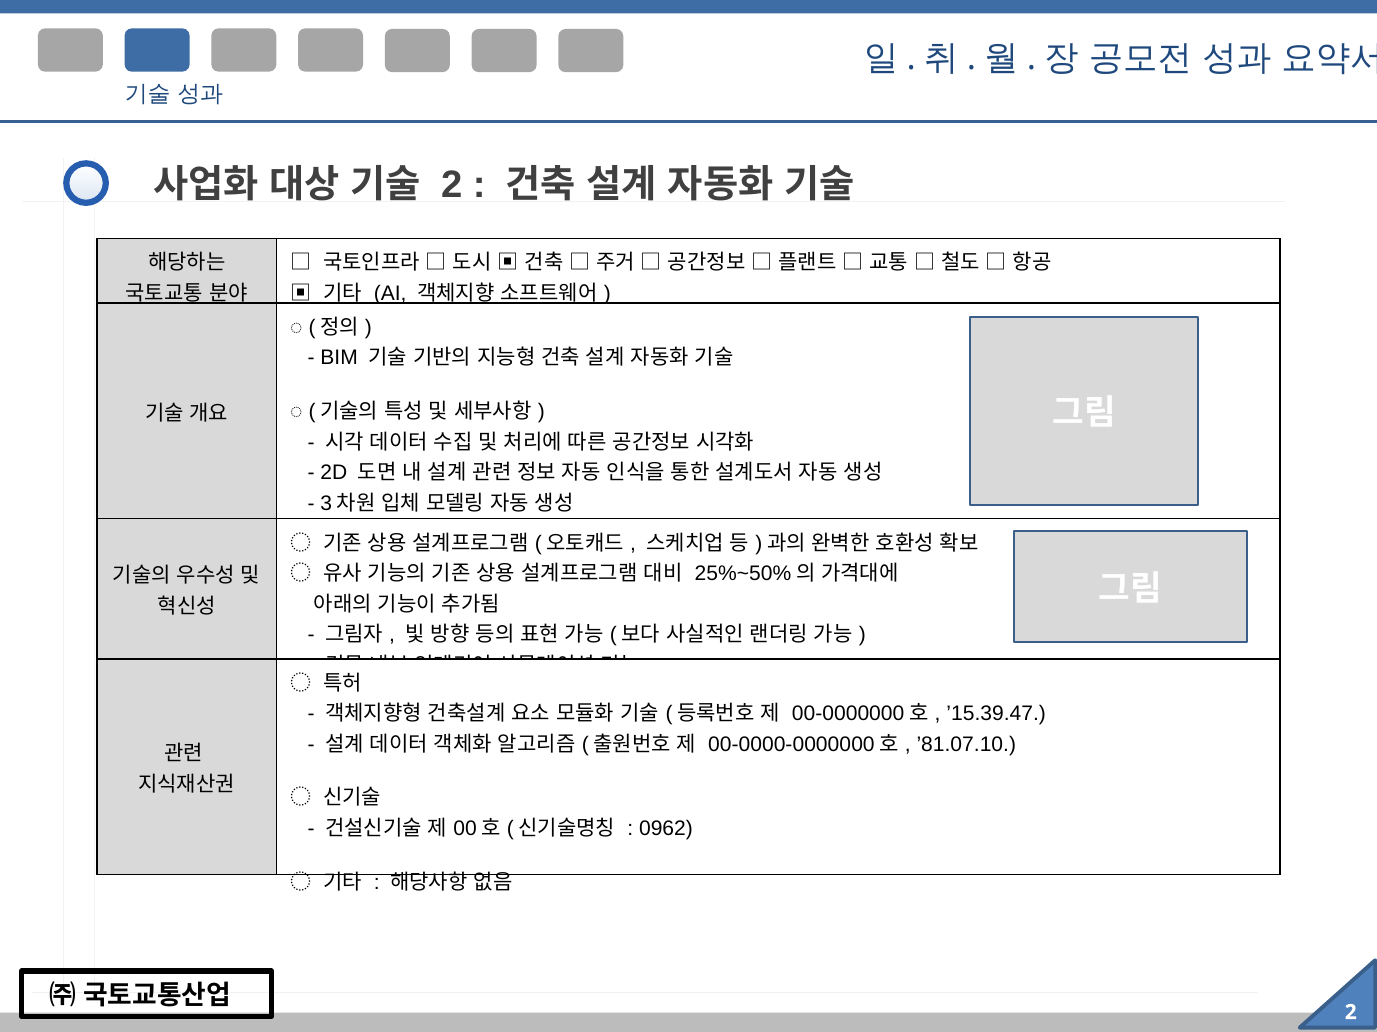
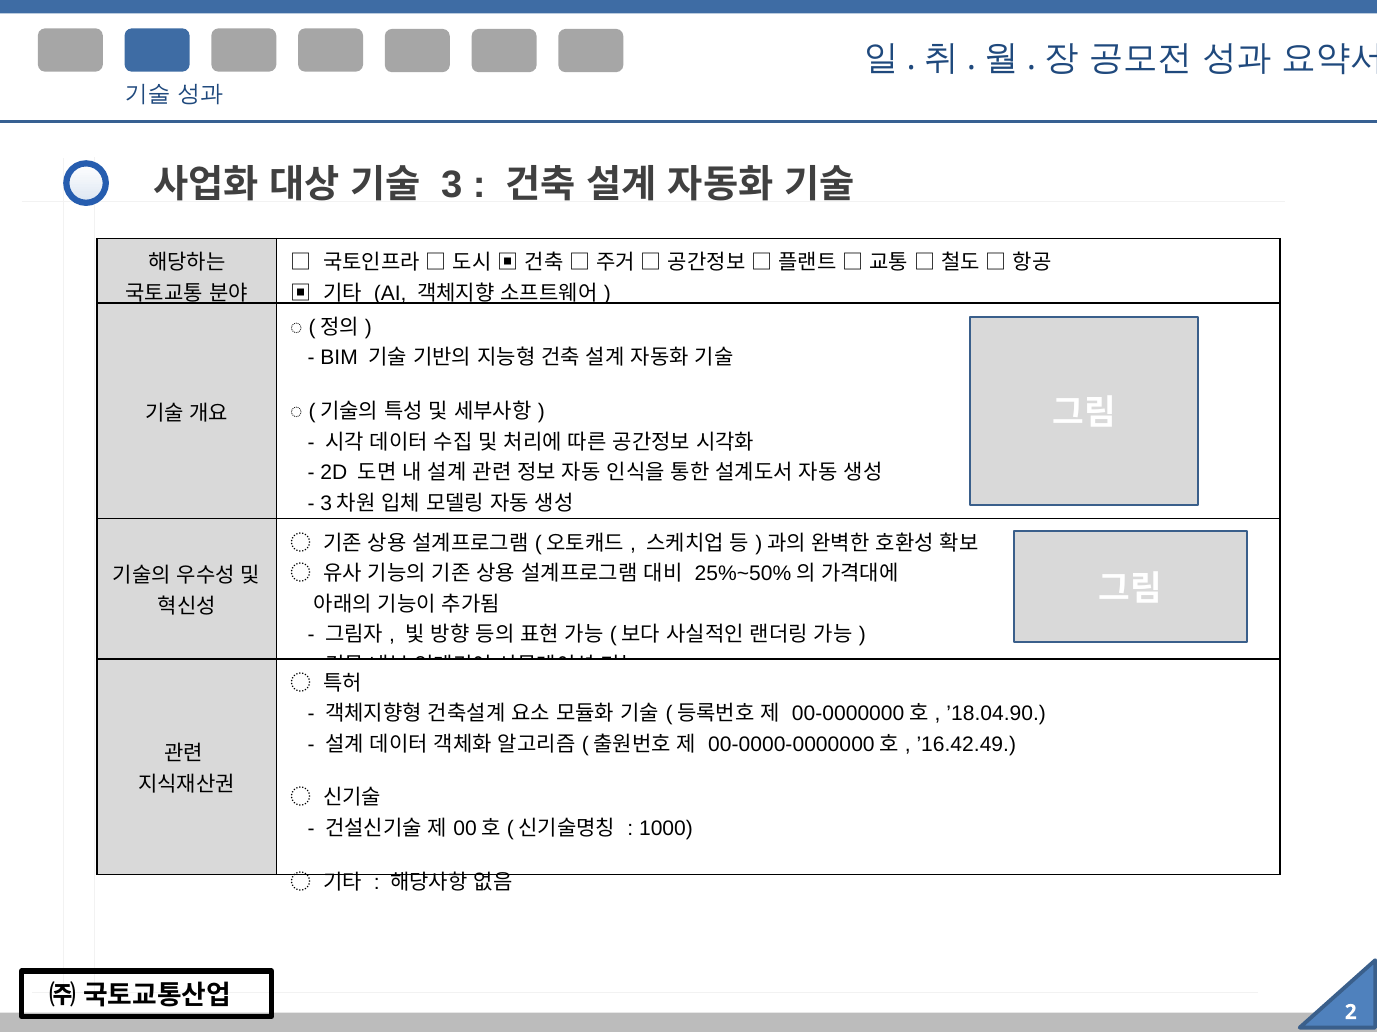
2 at (452, 185): 2 -> 3
’15.39.47: ’15.39.47 -> ’18.04.90
’81.07.10: ’81.07.10 -> ’16.42.49
0962: 0962 -> 1000
